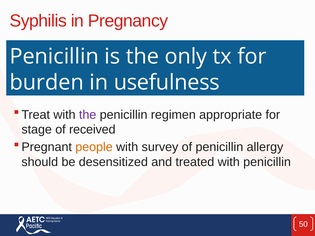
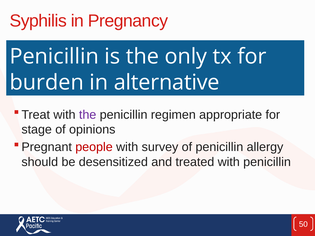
usefulness: usefulness -> alternative
received: received -> opinions
people colour: orange -> red
